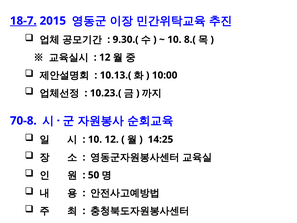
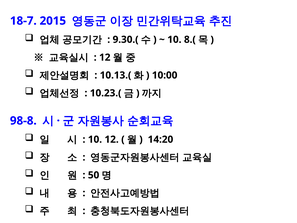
18-7 underline: present -> none
70-8: 70-8 -> 98-8
14:25: 14:25 -> 14:20
